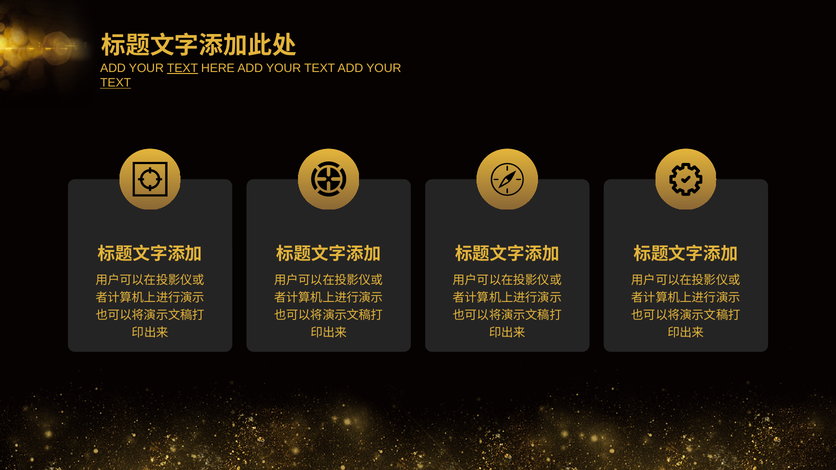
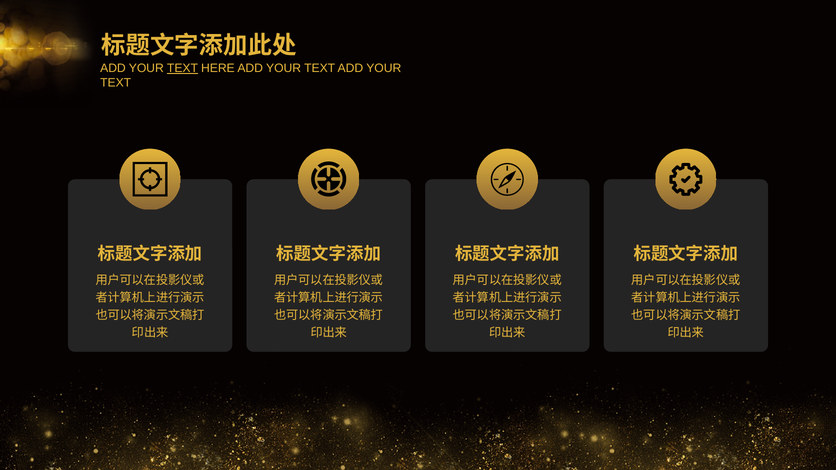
TEXT at (116, 83) underline: present -> none
